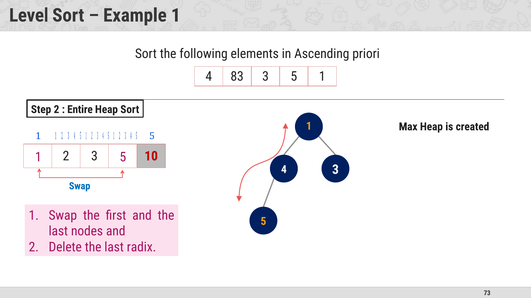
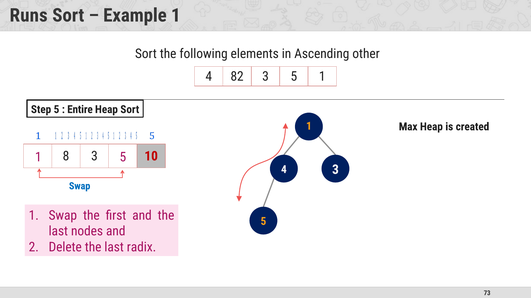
Level: Level -> Runs
priori: priori -> other
83: 83 -> 82
Step 2: 2 -> 5
2 at (66, 156): 2 -> 8
